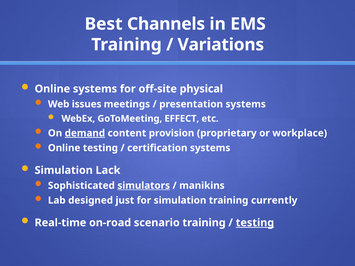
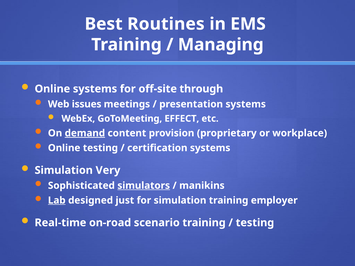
Channels: Channels -> Routines
Variations: Variations -> Managing
physical: physical -> through
Lack: Lack -> Very
Lab underline: none -> present
currently: currently -> employer
testing at (255, 223) underline: present -> none
